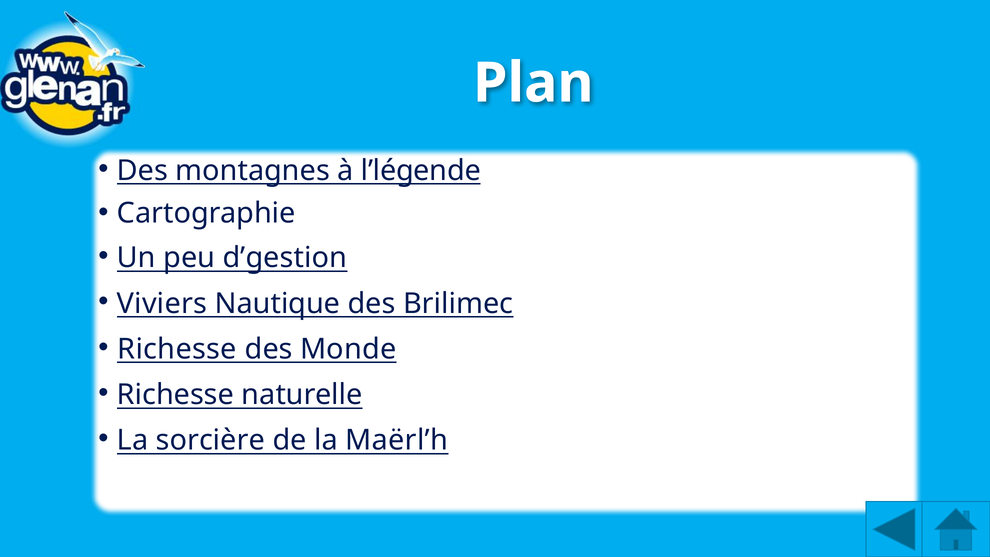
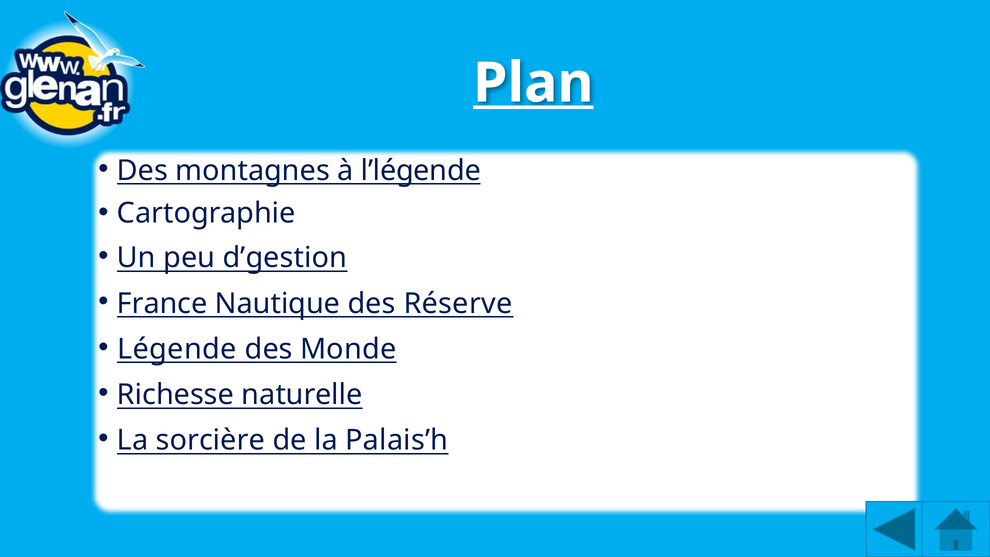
Plan underline: none -> present
Viviers: Viviers -> France
Brilimec: Brilimec -> Réserve
Richesse at (177, 349): Richesse -> Légende
Maërl’h: Maërl’h -> Palais’h
